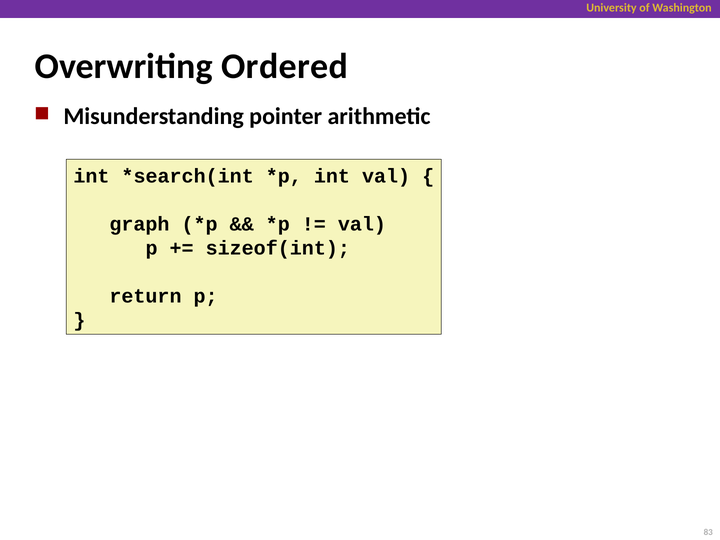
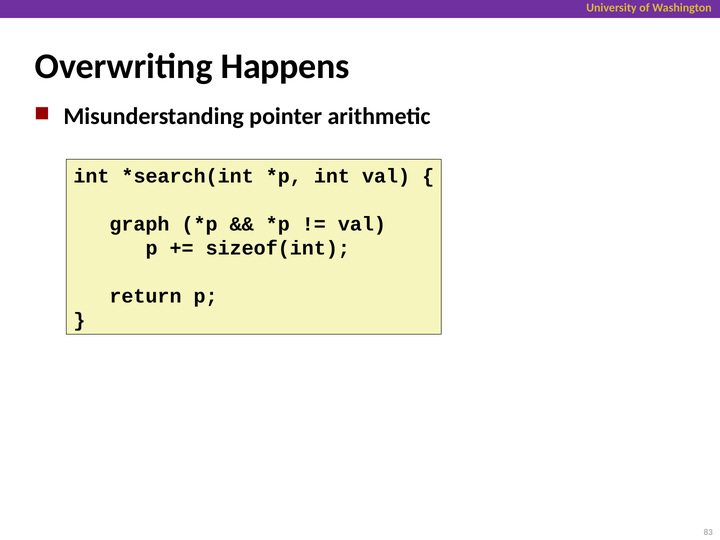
Ordered: Ordered -> Happens
